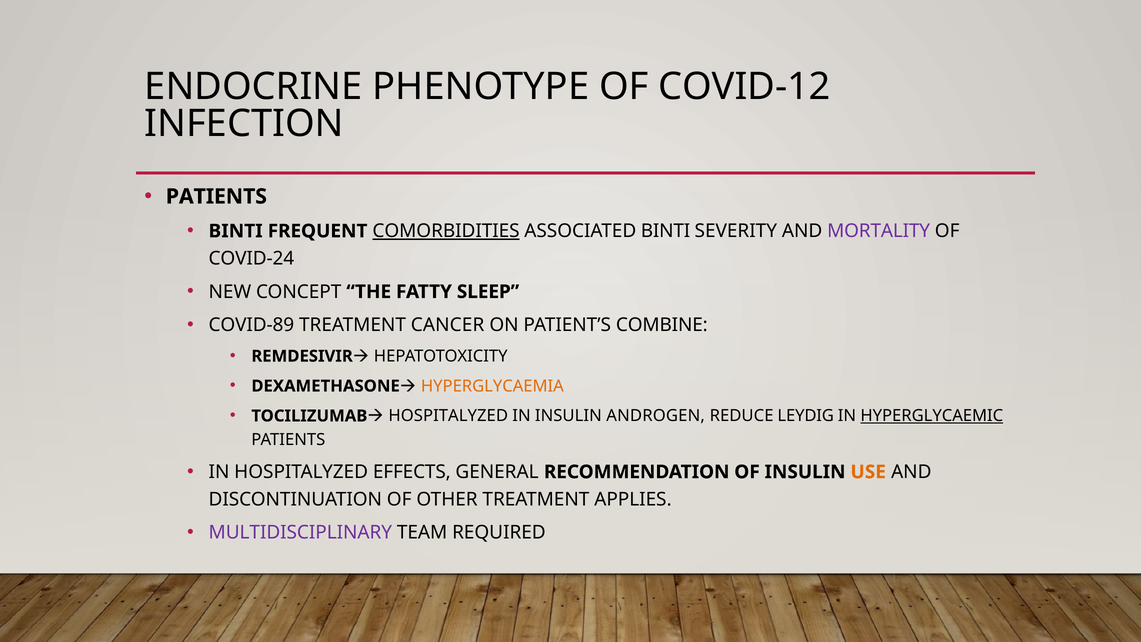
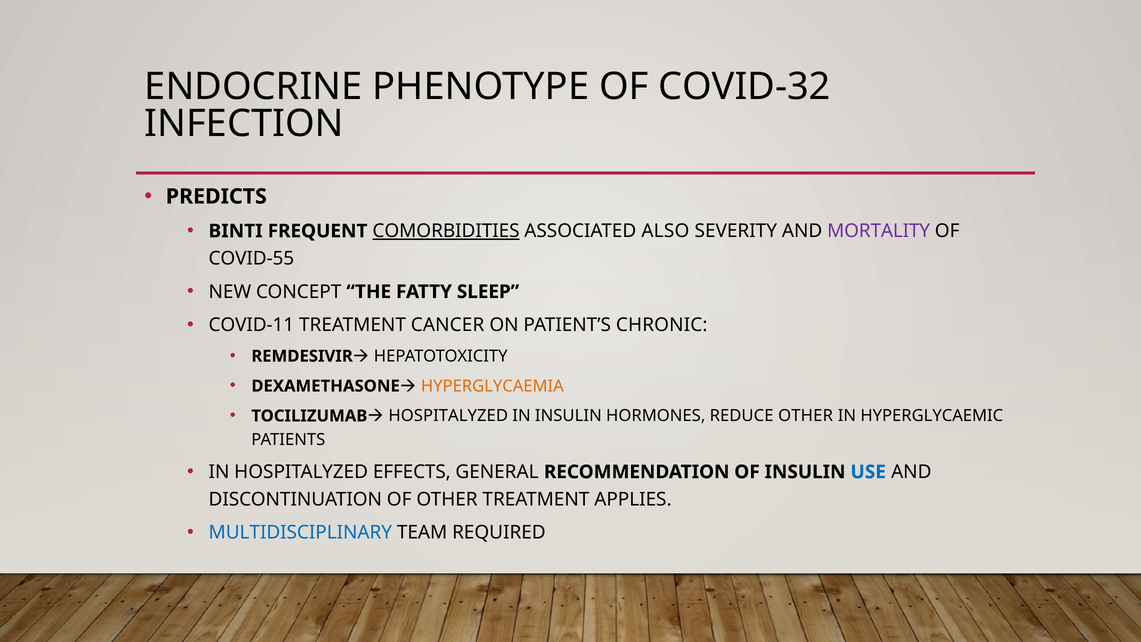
COVID-12: COVID-12 -> COVID-32
PATIENTS at (216, 196): PATIENTS -> PREDICTS
ASSOCIATED BINTI: BINTI -> ALSO
COVID-24: COVID-24 -> COVID-55
COVID-89: COVID-89 -> COVID-11
COMBINE: COMBINE -> CHRONIC
ANDROGEN: ANDROGEN -> HORMONES
REDUCE LEYDIG: LEYDIG -> OTHER
HYPERGLYCAEMIC underline: present -> none
USE colour: orange -> blue
MULTIDISCIPLINARY colour: purple -> blue
